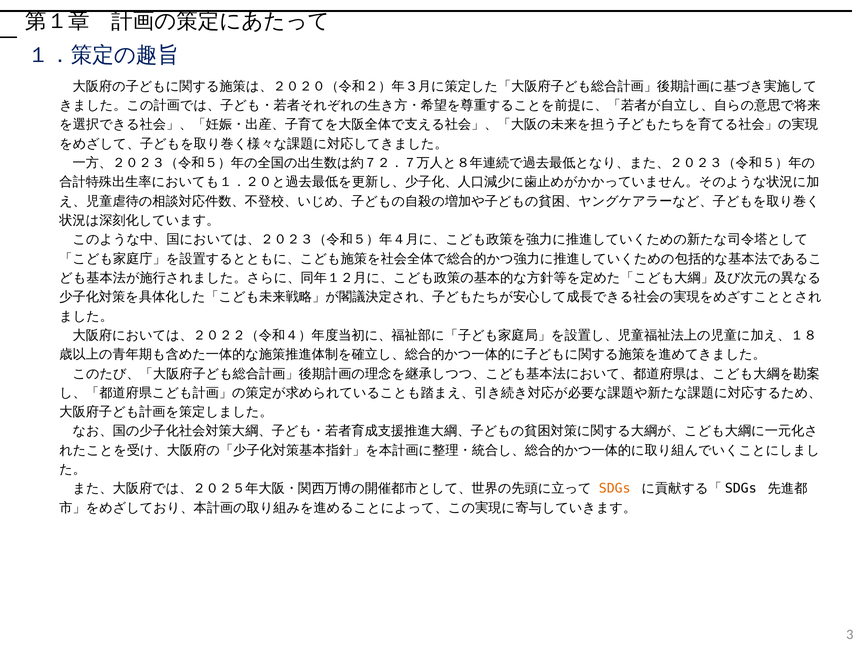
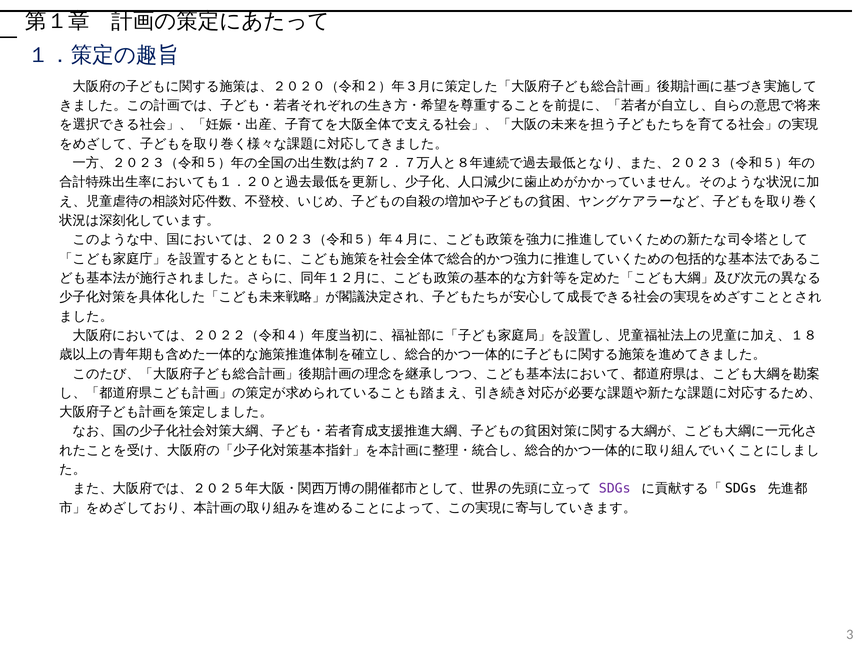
SDGs colour: orange -> purple
